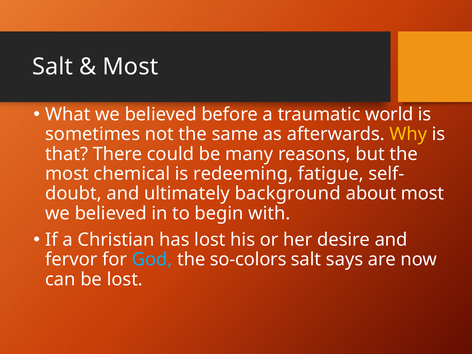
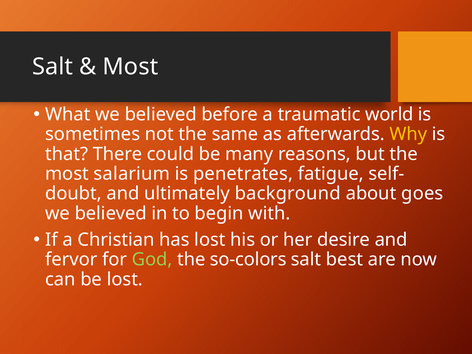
chemical: chemical -> salarium
redeeming: redeeming -> penetrates
about most: most -> goes
God colour: light blue -> light green
says: says -> best
